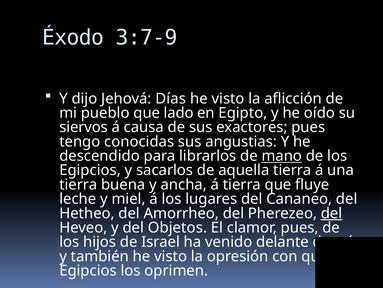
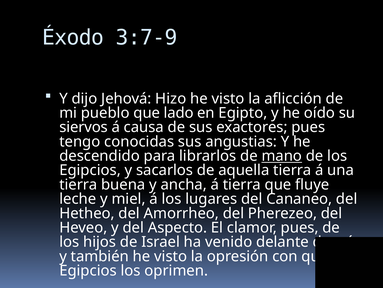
Días: Días -> Hizo
del at (332, 213) underline: present -> none
Objetos: Objetos -> Aspecto
